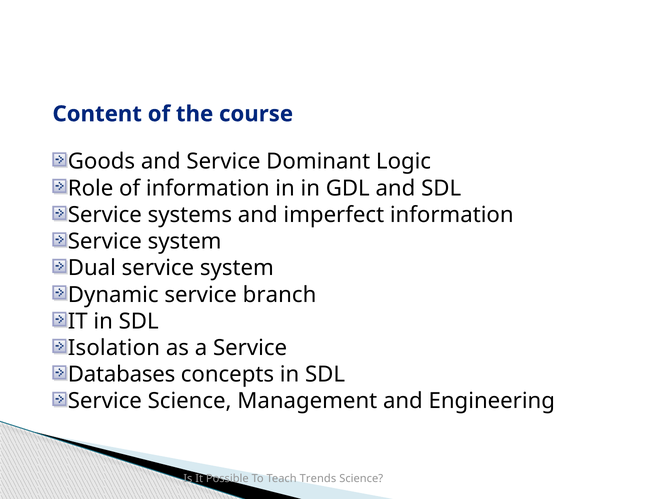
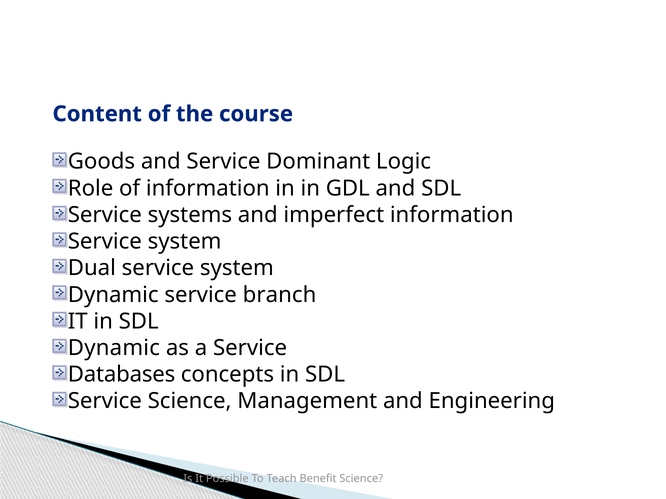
Isolation at (114, 348): Isolation -> Dynamic
Trends: Trends -> Benefit
